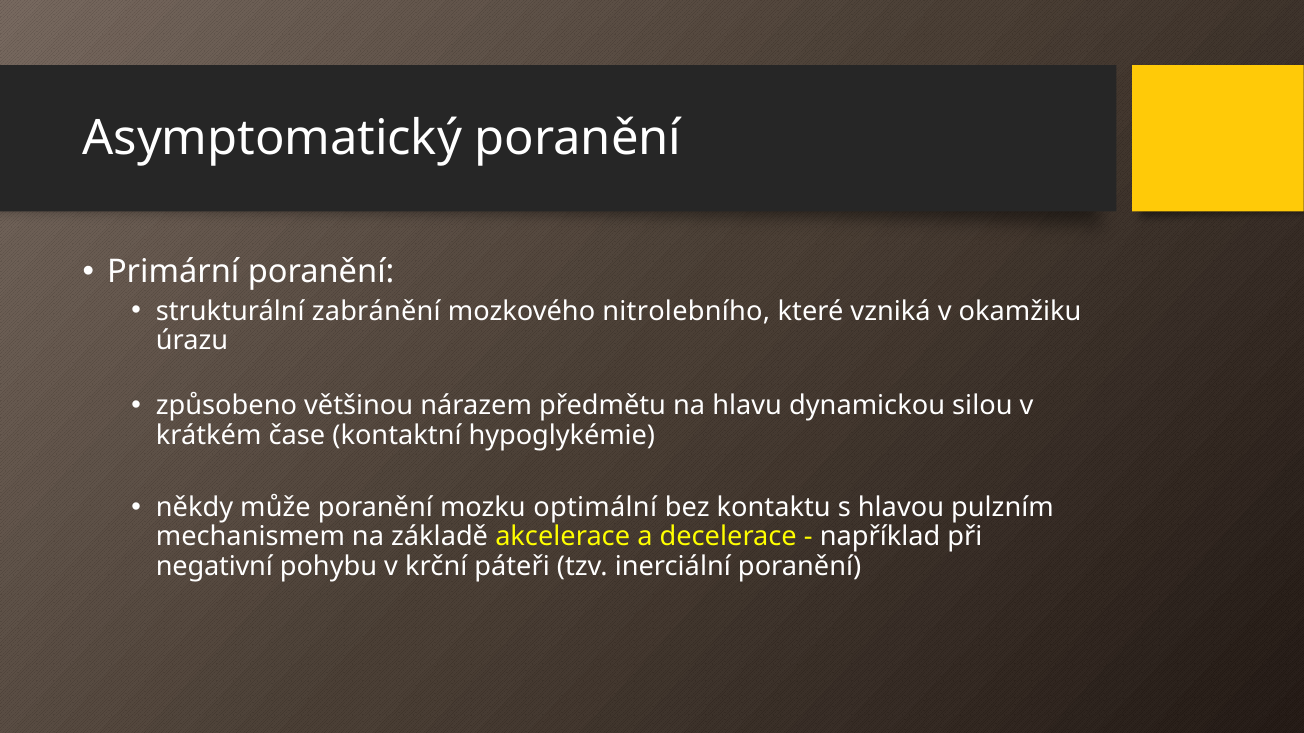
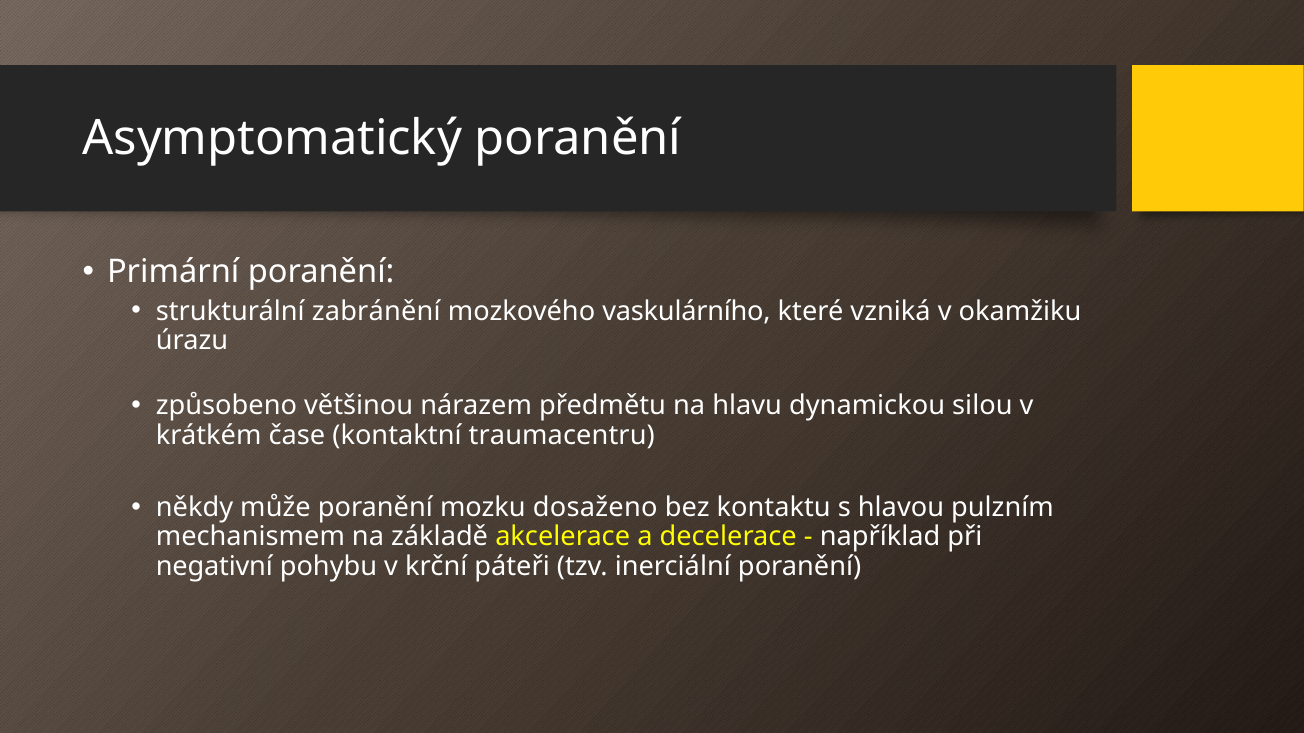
nitrolebního: nitrolebního -> vaskulárního
hypoglykémie: hypoglykémie -> traumacentru
optimální: optimální -> dosaženo
